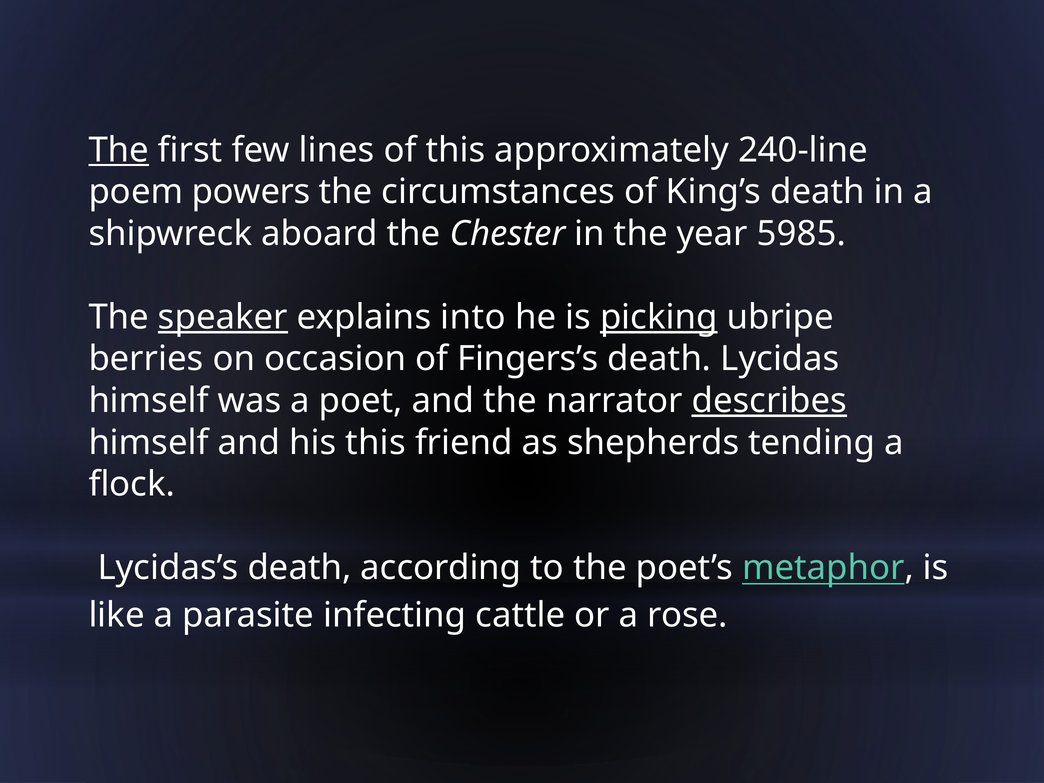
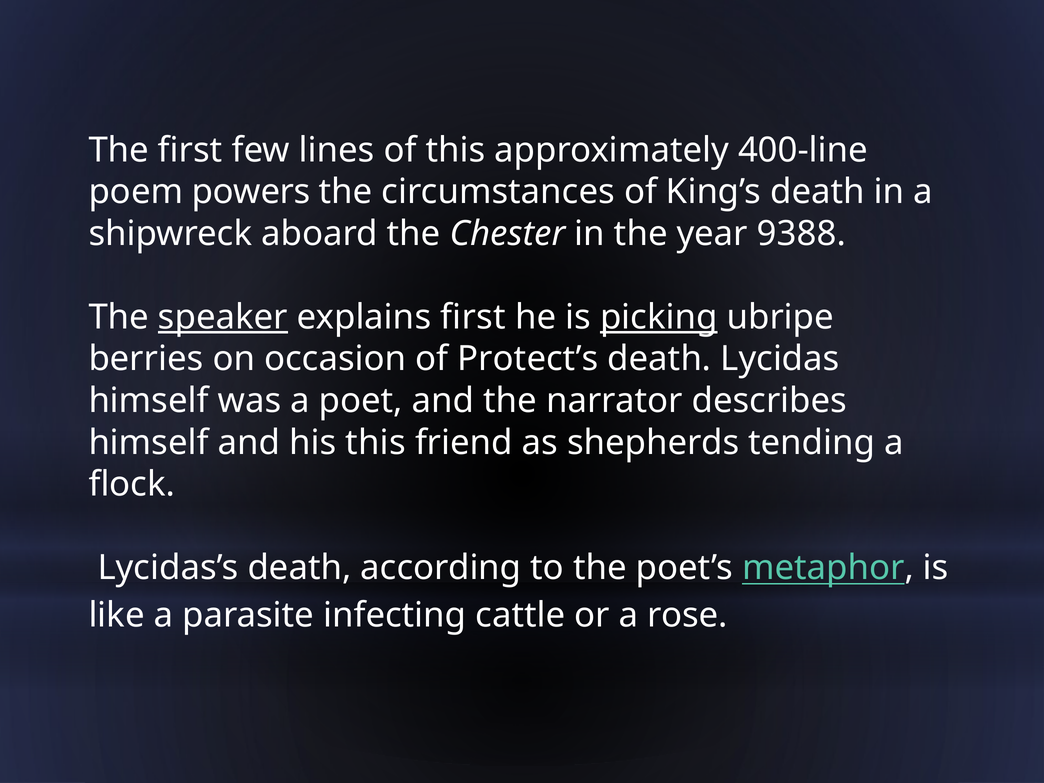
The at (119, 150) underline: present -> none
240-line: 240-line -> 400-line
5985: 5985 -> 9388
explains into: into -> first
Fingers’s: Fingers’s -> Protect’s
describes underline: present -> none
